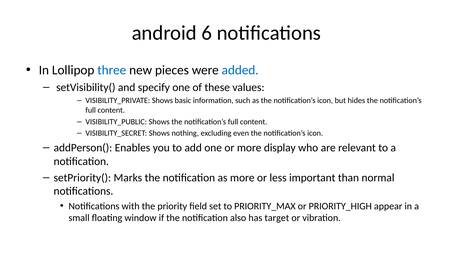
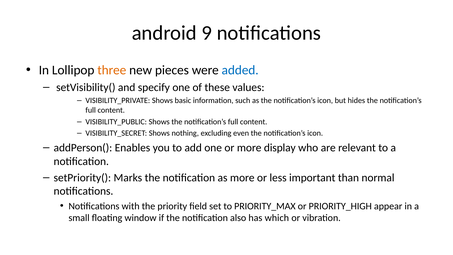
6: 6 -> 9
three colour: blue -> orange
target: target -> which
